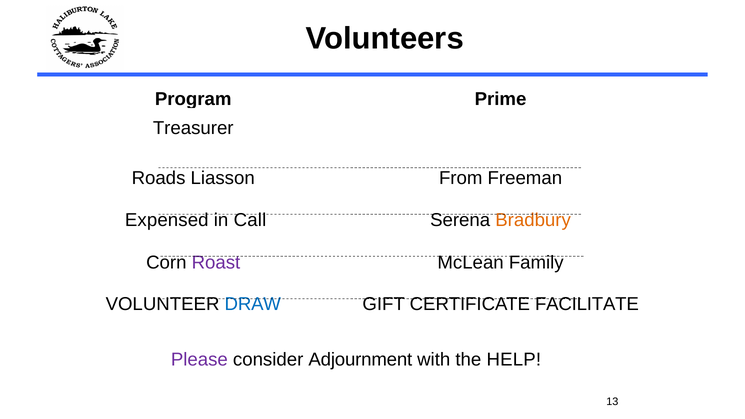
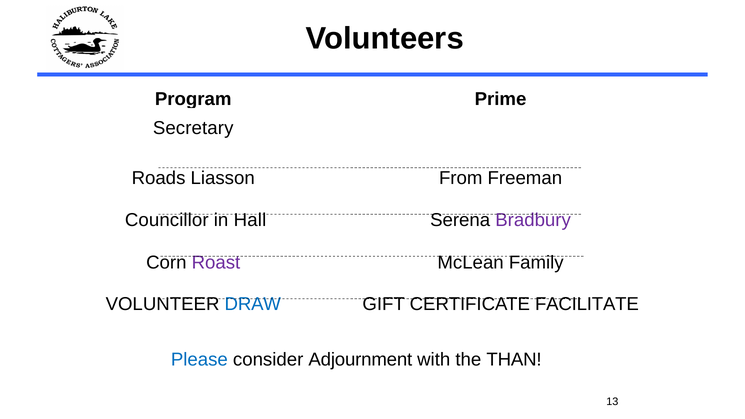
Treasurer: Treasurer -> Secretary
Expensed: Expensed -> Councillor
Call: Call -> Hall
Bradbury colour: orange -> purple
Please colour: purple -> blue
HELP: HELP -> THAN
